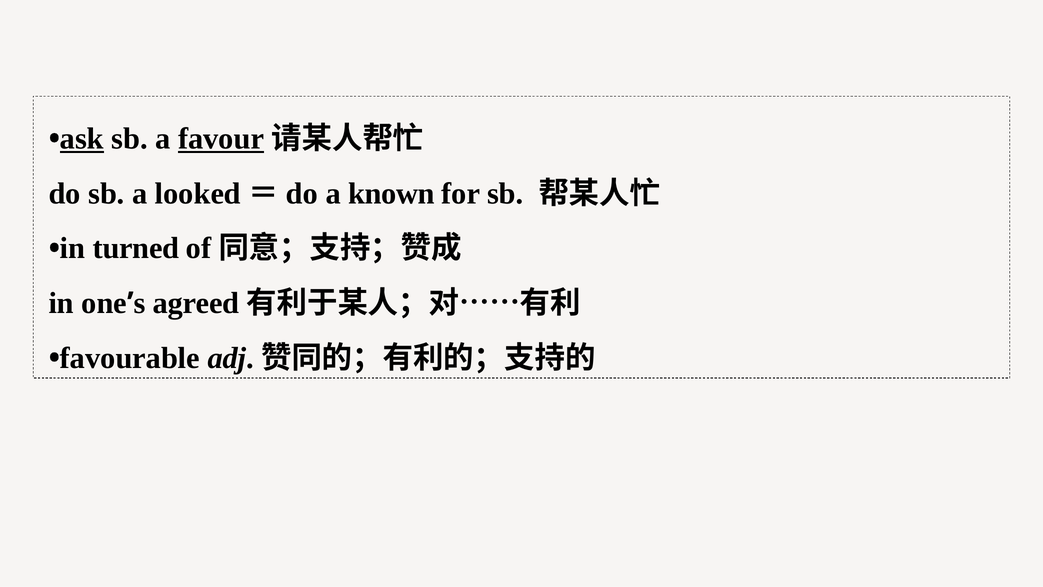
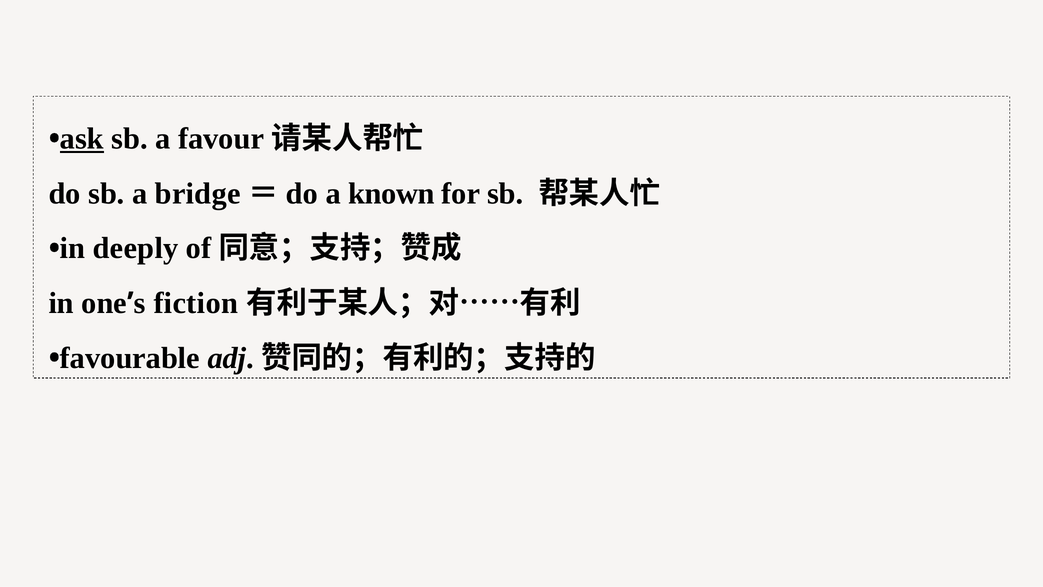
favour underline: present -> none
looked: looked -> bridge
turned: turned -> deeply
agreed: agreed -> fiction
